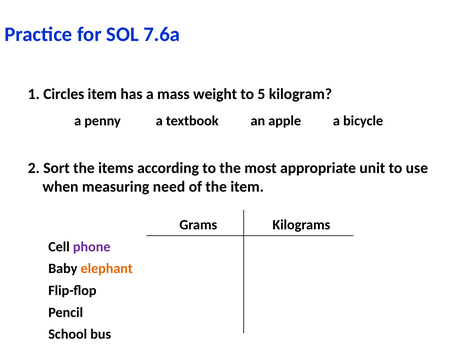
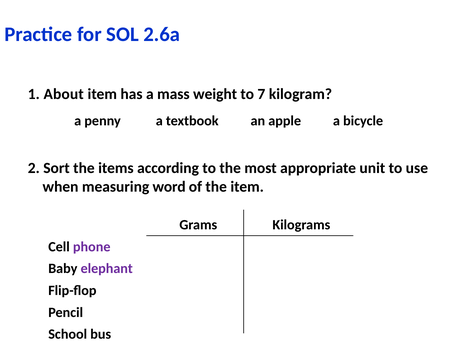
7.6a: 7.6a -> 2.6a
Circles: Circles -> About
5: 5 -> 7
need: need -> word
elephant colour: orange -> purple
